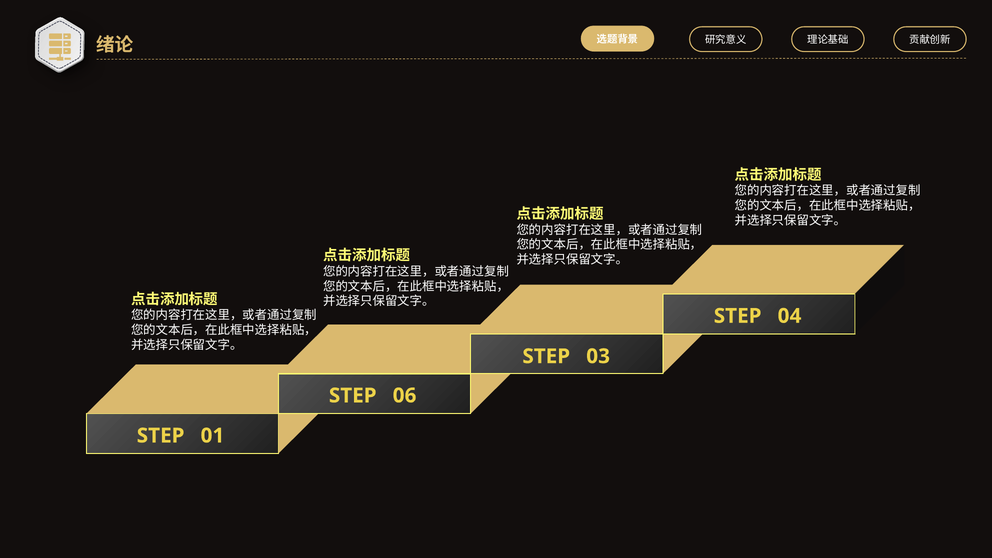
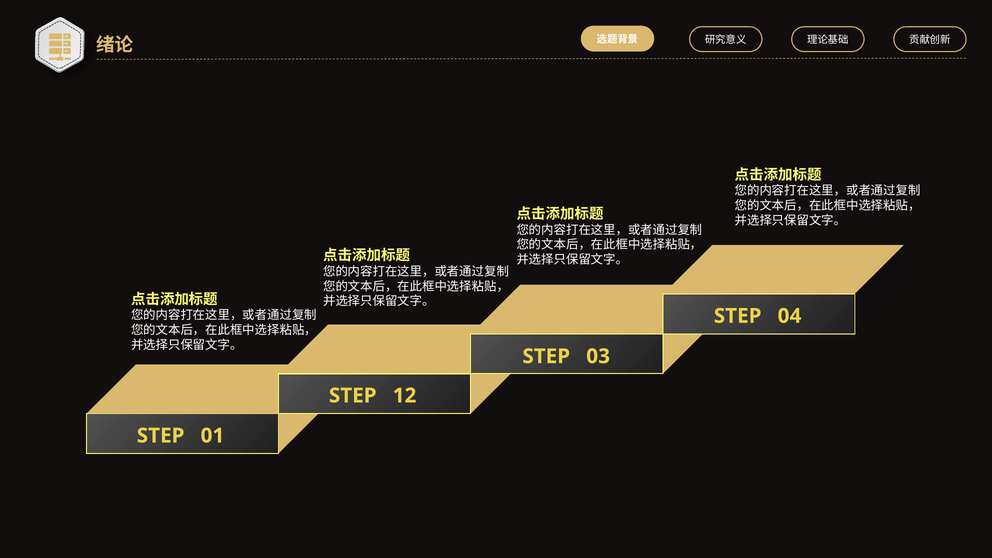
06: 06 -> 12
